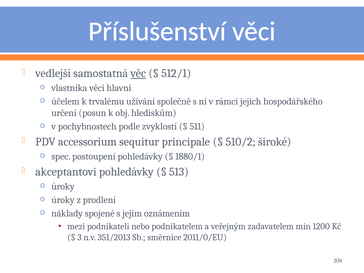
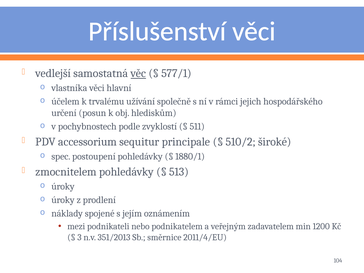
512/1: 512/1 -> 577/1
akceptantovi: akceptantovi -> zmocnitelem
2011/0/EU: 2011/0/EU -> 2011/4/EU
